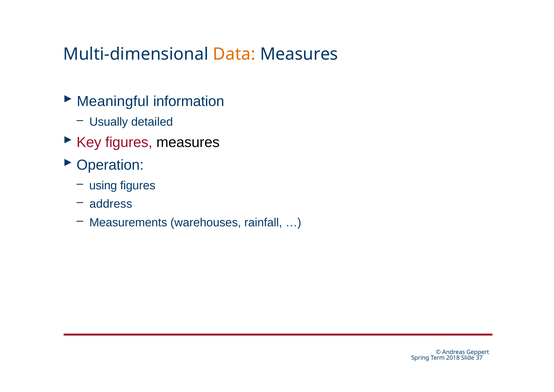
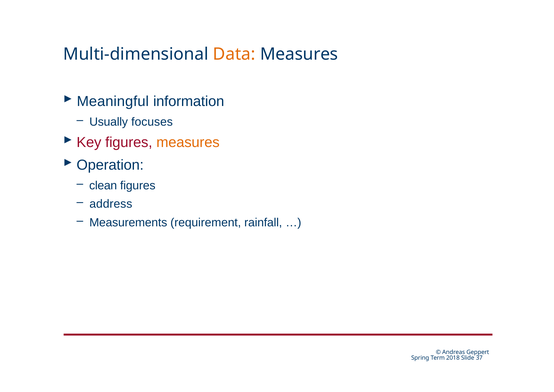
detailed: detailed -> focuses
measures at (188, 142) colour: black -> orange
using: using -> clean
warehouses: warehouses -> requirement
